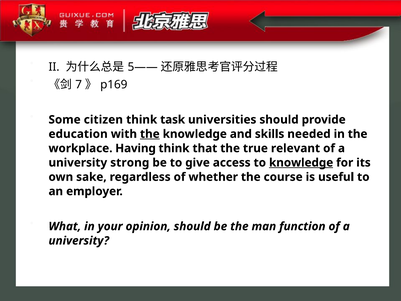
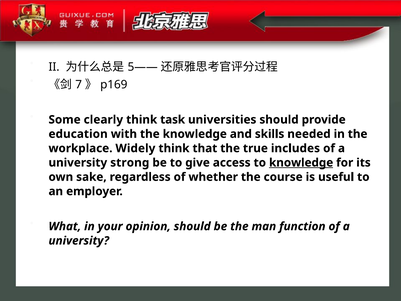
citizen: citizen -> clearly
the at (150, 134) underline: present -> none
Having: Having -> Widely
relevant: relevant -> includes
